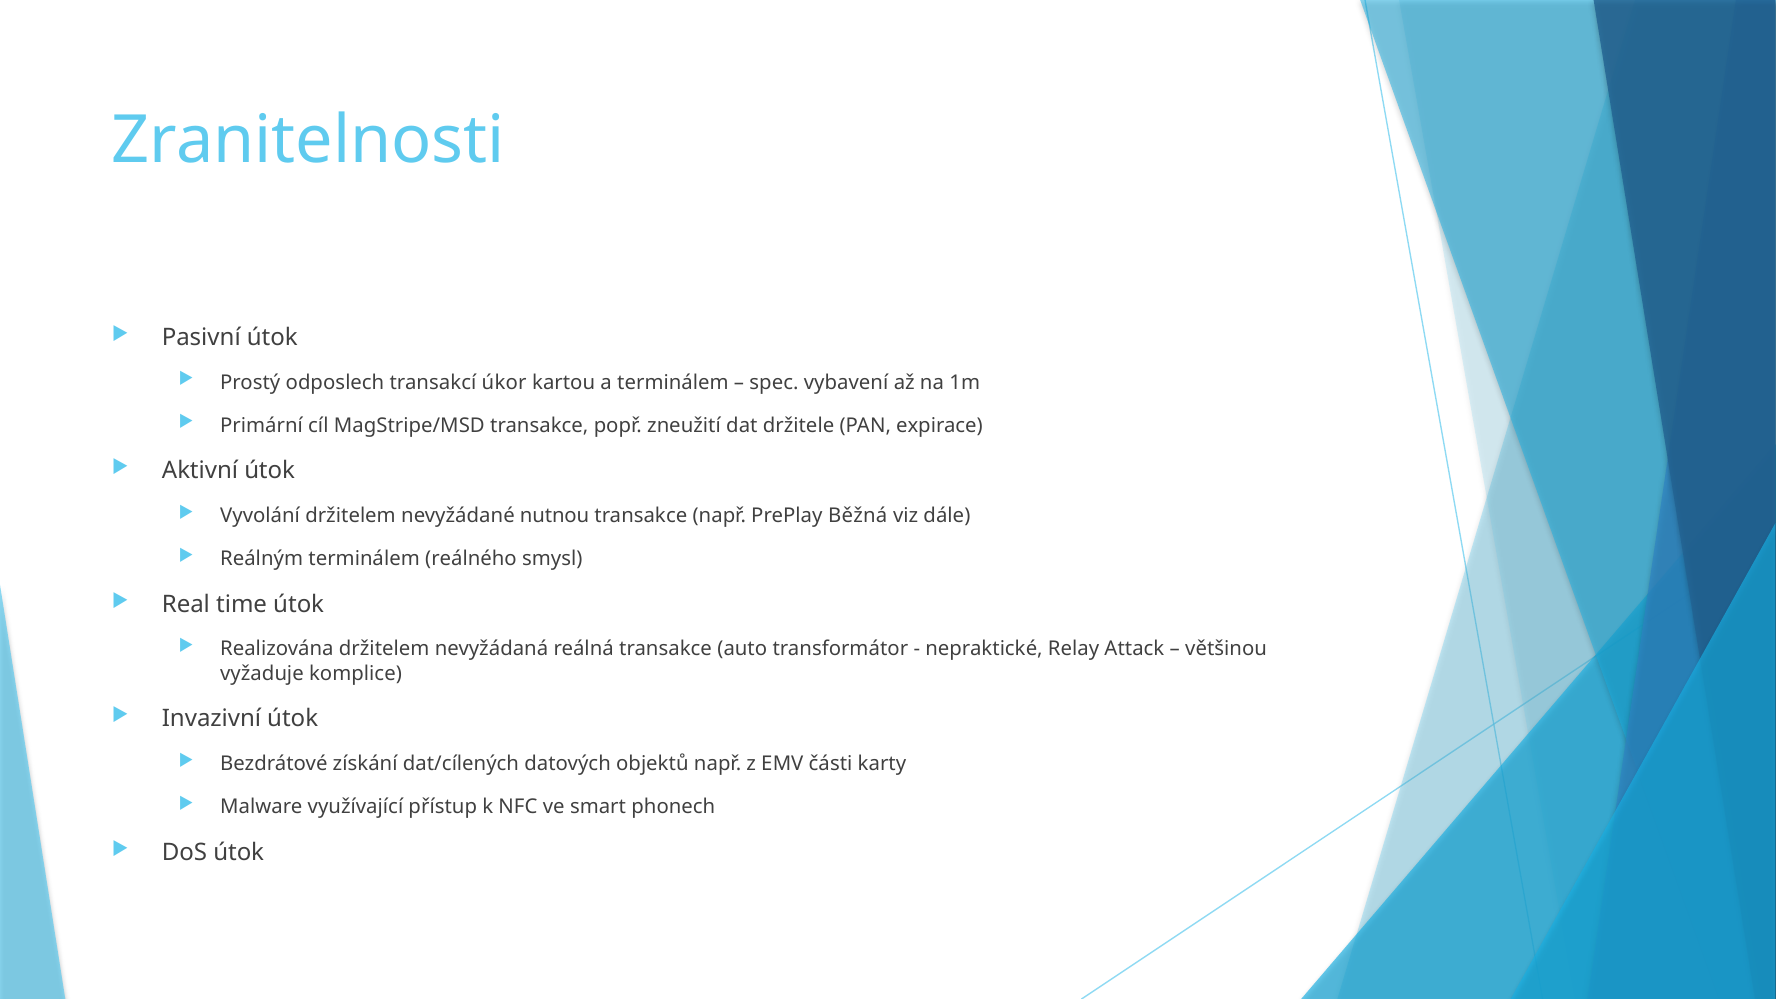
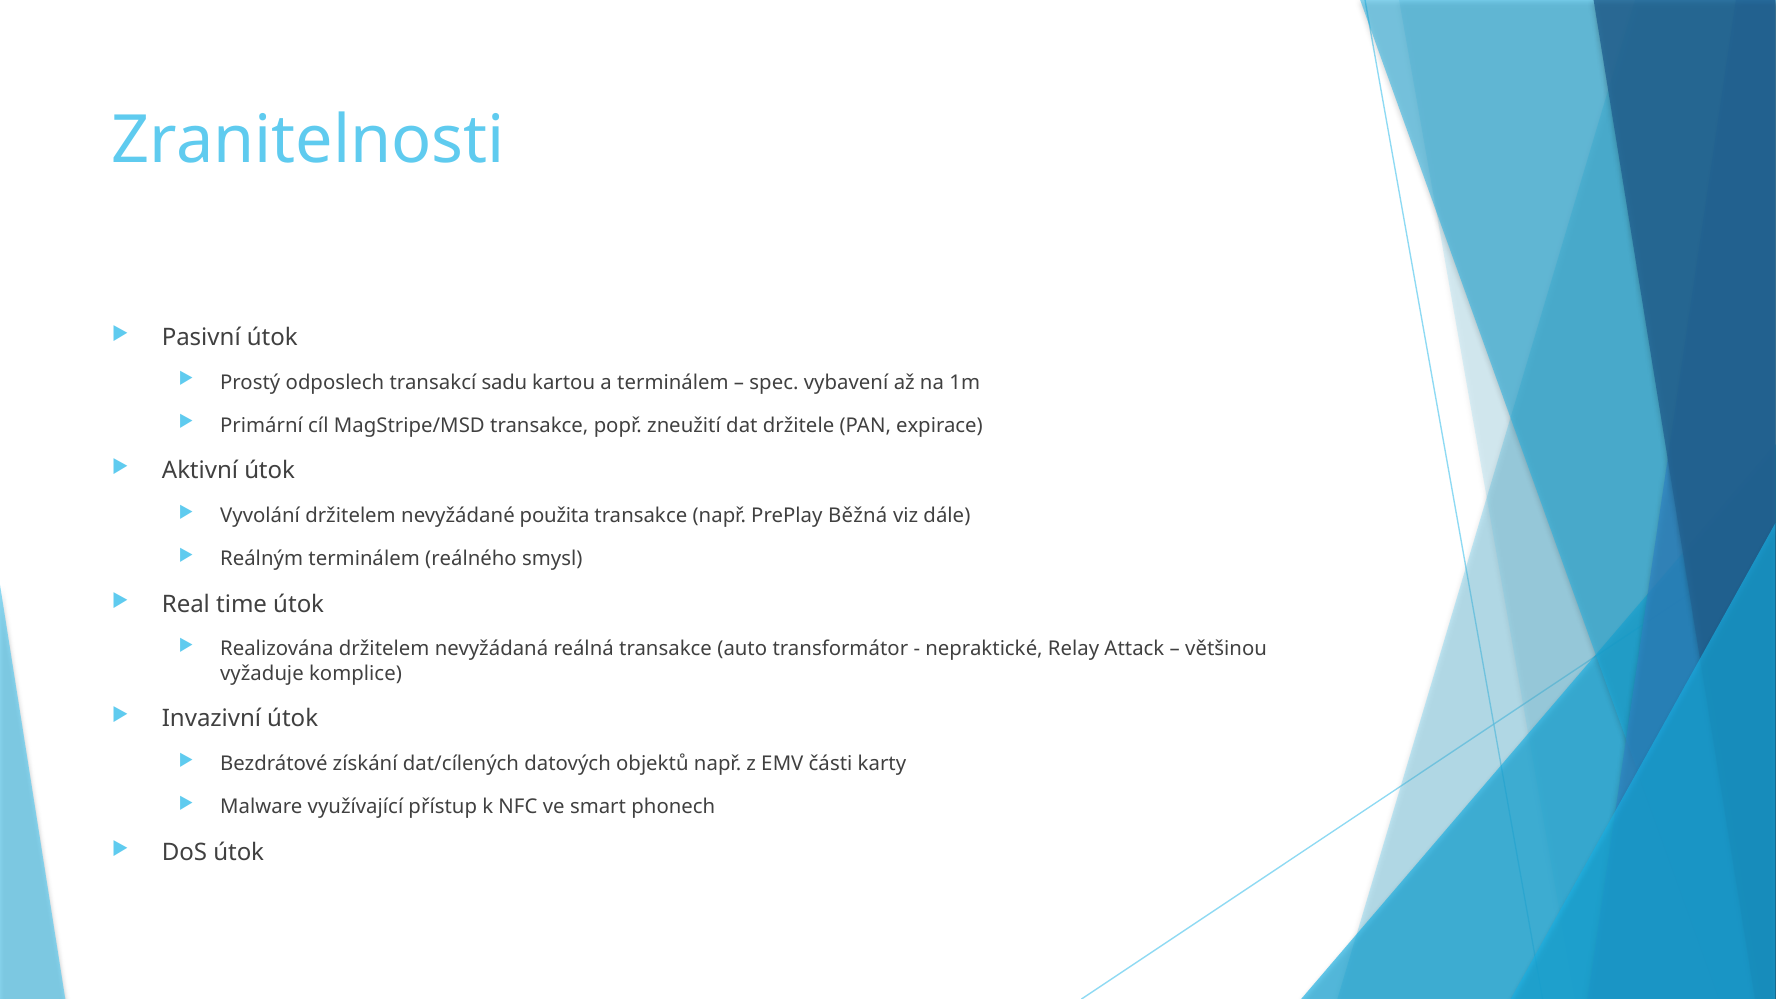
úkor: úkor -> sadu
nutnou: nutnou -> použita
